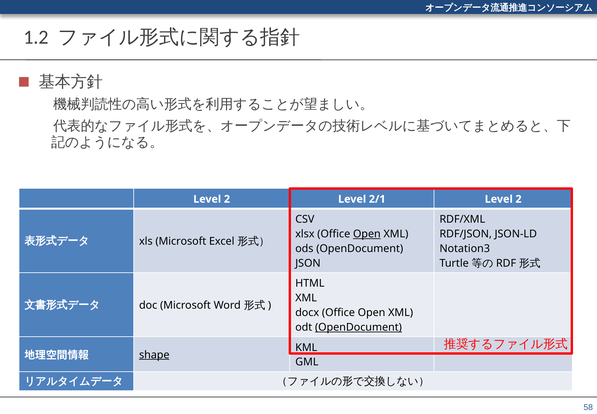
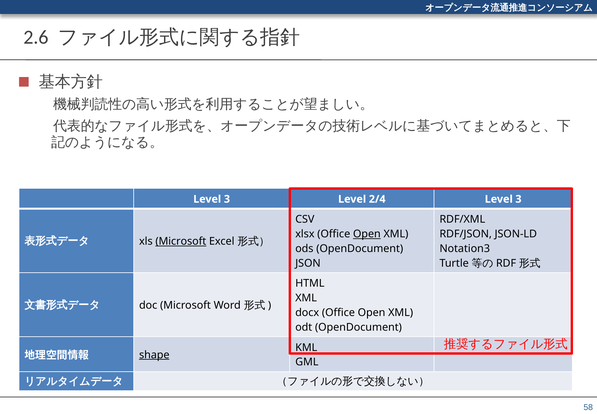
1.2: 1.2 -> 2.6
2 at (227, 199): 2 -> 3
2/1: 2/1 -> 2/4
2 at (518, 199): 2 -> 3
Microsoft at (181, 241) underline: none -> present
OpenDocument at (358, 327) underline: present -> none
